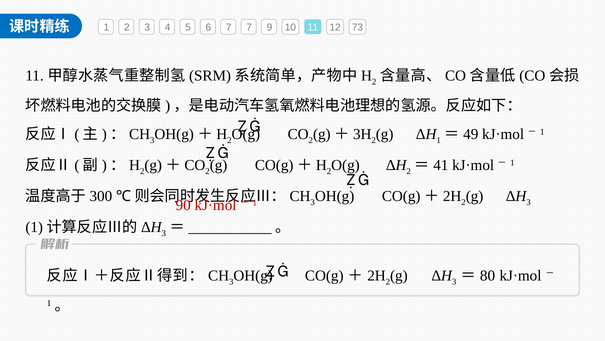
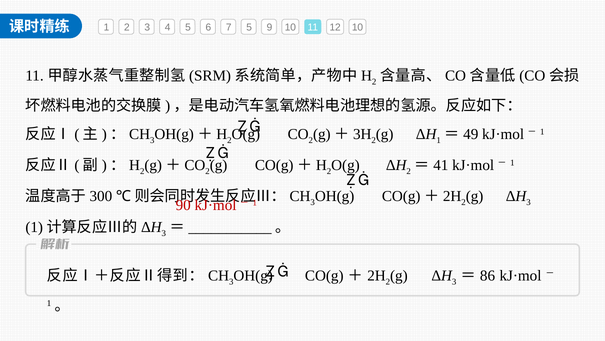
7 7: 7 -> 5
12 73: 73 -> 10
80: 80 -> 86
